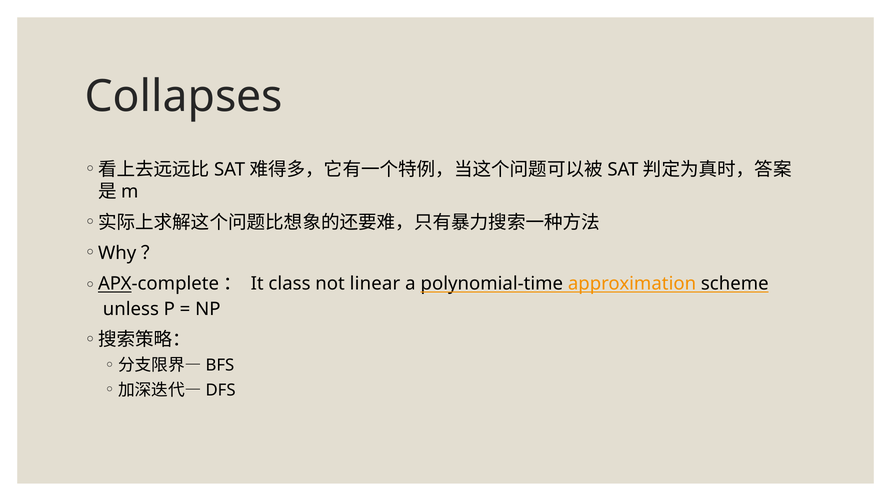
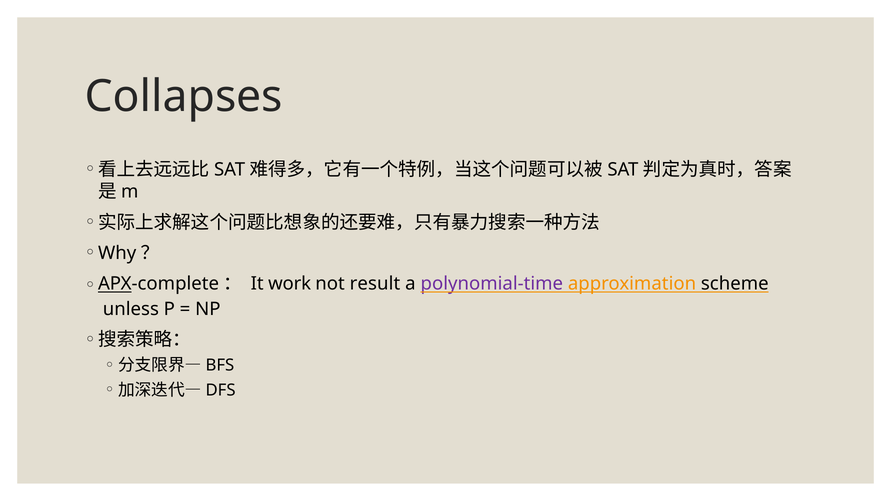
class: class -> work
linear: linear -> result
polynomial-time colour: black -> purple
